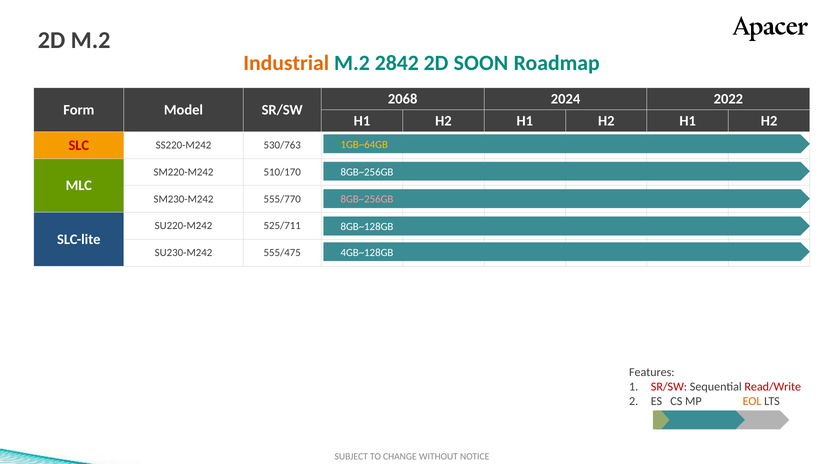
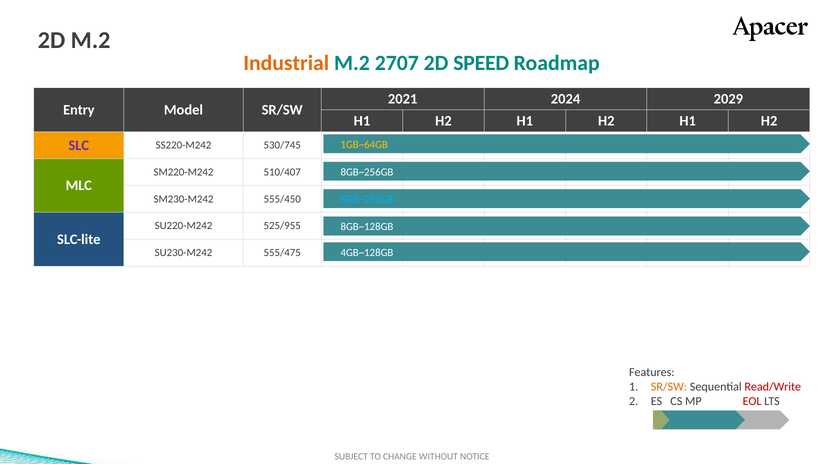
2842: 2842 -> 2707
SOON: SOON -> SPEED
2068: 2068 -> 2021
2022: 2022 -> 2029
Form: Form -> Entry
SLC colour: red -> purple
530/763: 530/763 -> 530/745
510/170: 510/170 -> 510/407
555/770: 555/770 -> 555/450
8GB~256GB at (367, 199) colour: pink -> light blue
525/711: 525/711 -> 525/955
SR/SW at (669, 387) colour: red -> orange
EOL colour: orange -> red
